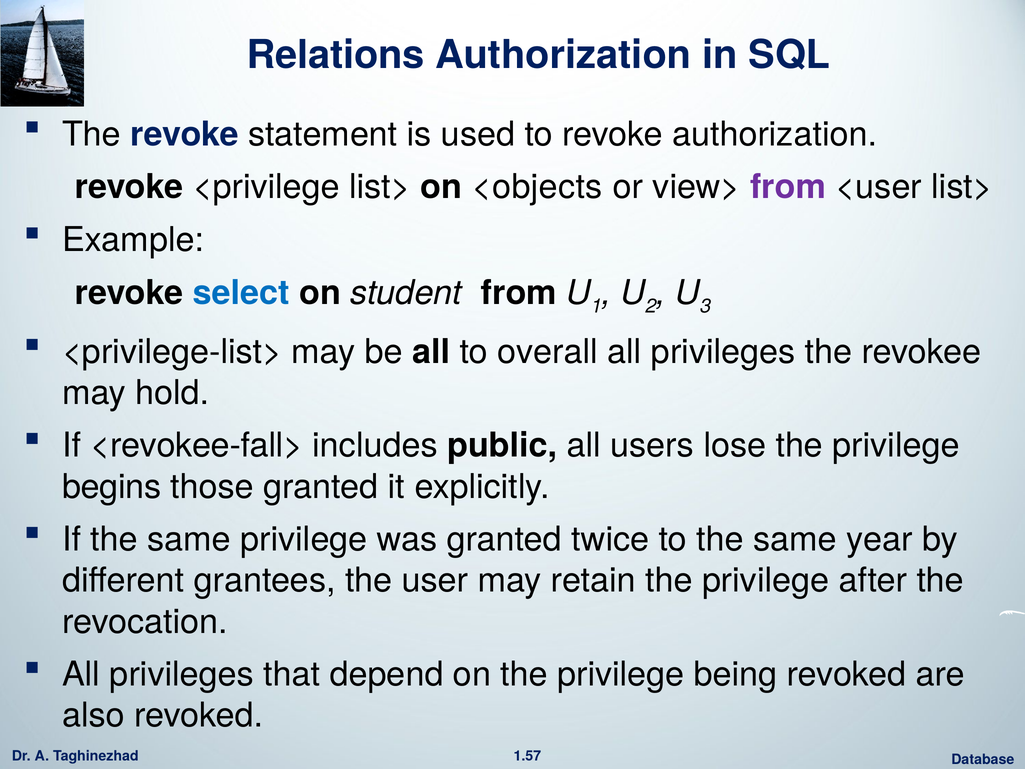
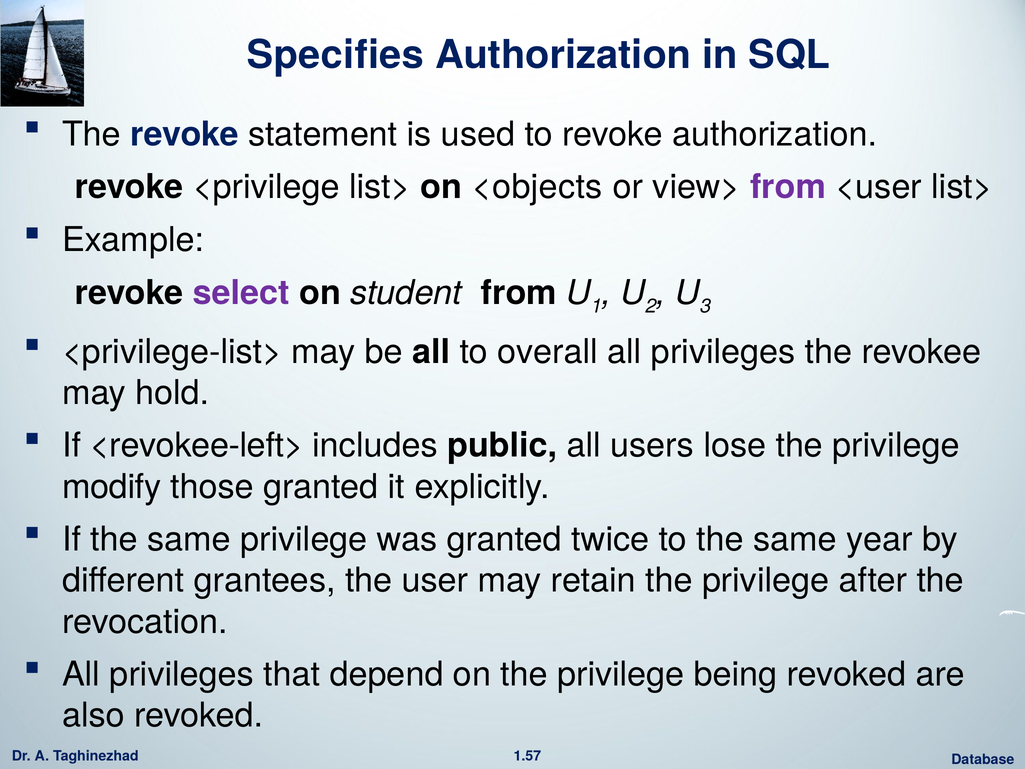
Relations: Relations -> Specifies
select colour: blue -> purple
<revokee-fall>: <revokee-fall> -> <revokee-left>
begins: begins -> modify
